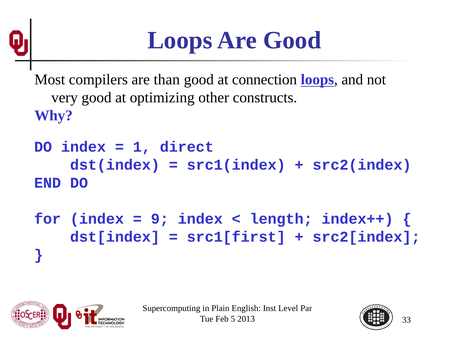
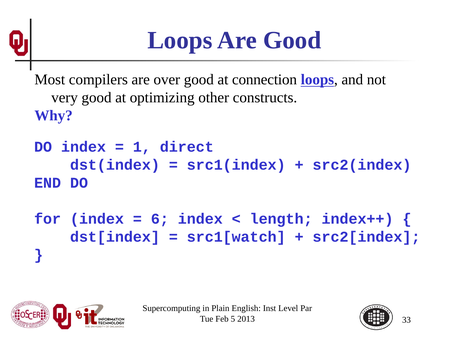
than: than -> over
9: 9 -> 6
src1[first: src1[first -> src1[watch
